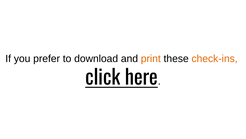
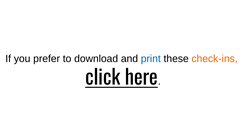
print colour: orange -> blue
